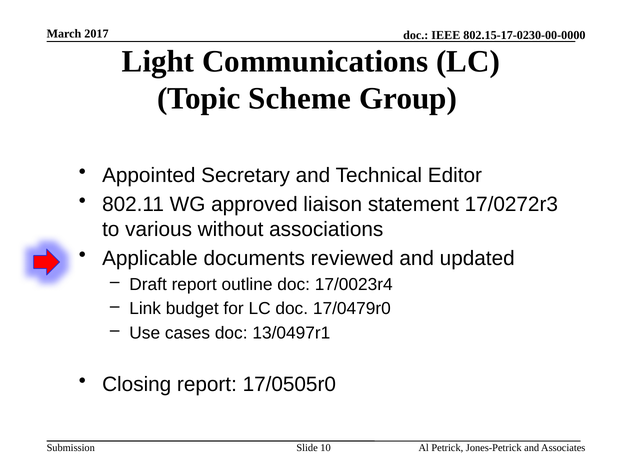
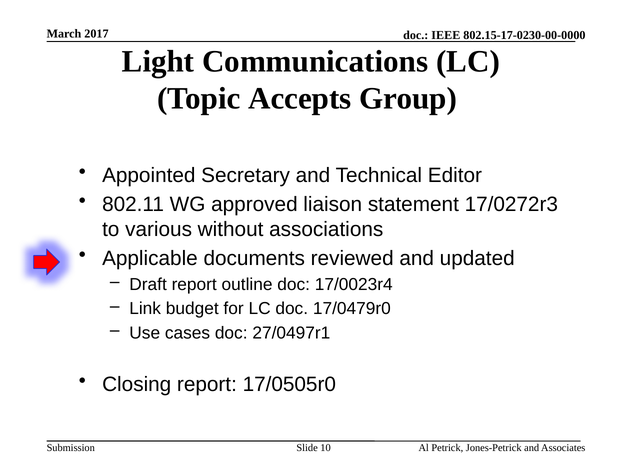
Scheme: Scheme -> Accepts
13/0497r1: 13/0497r1 -> 27/0497r1
